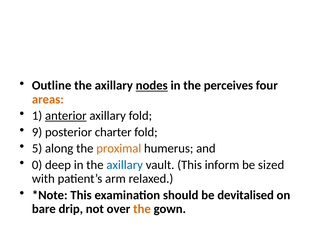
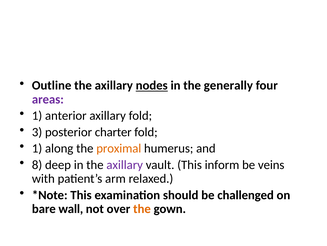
perceives: perceives -> generally
areas colour: orange -> purple
anterior underline: present -> none
9: 9 -> 3
5 at (37, 148): 5 -> 1
0: 0 -> 8
axillary at (125, 164) colour: blue -> purple
sized: sized -> veins
devitalised: devitalised -> challenged
drip: drip -> wall
